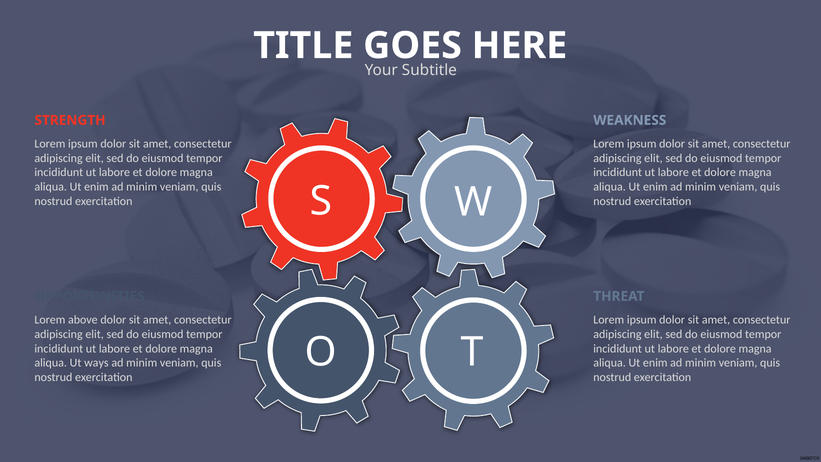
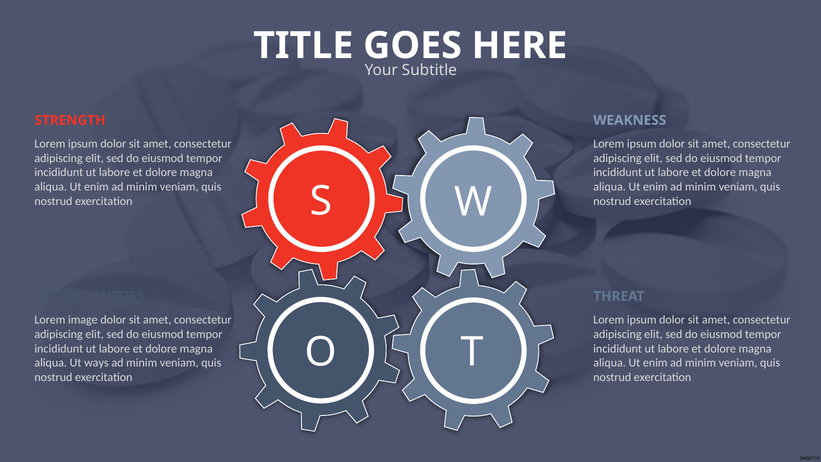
above: above -> image
